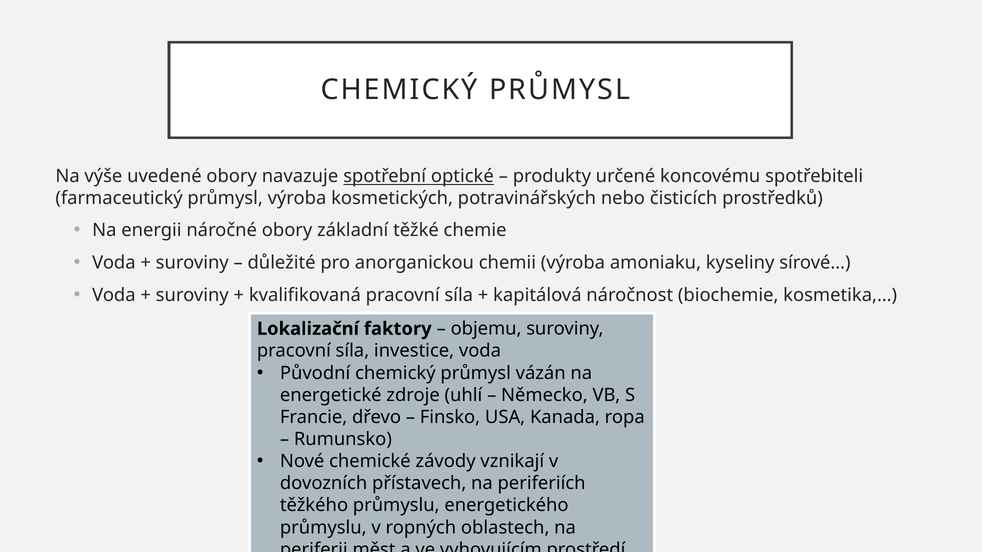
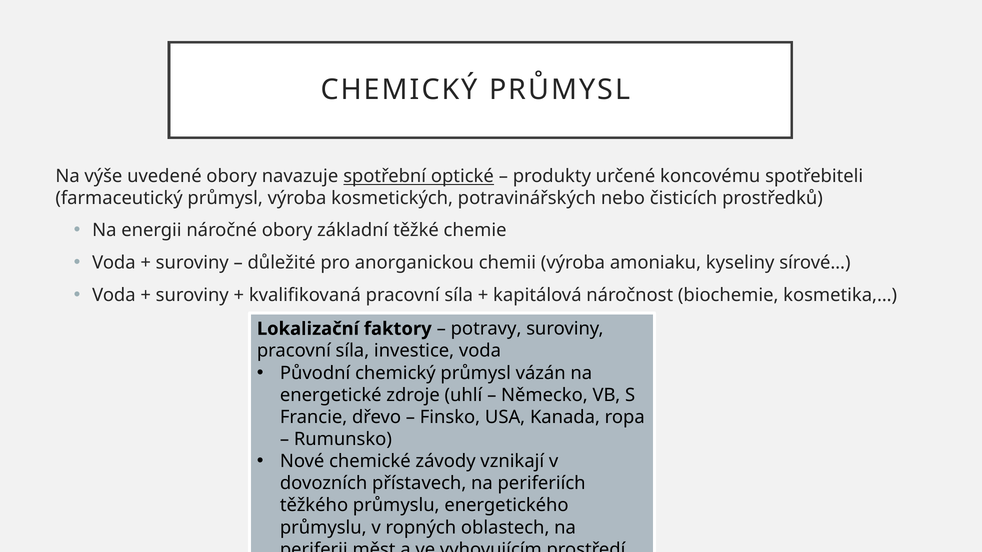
objemu: objemu -> potravy
